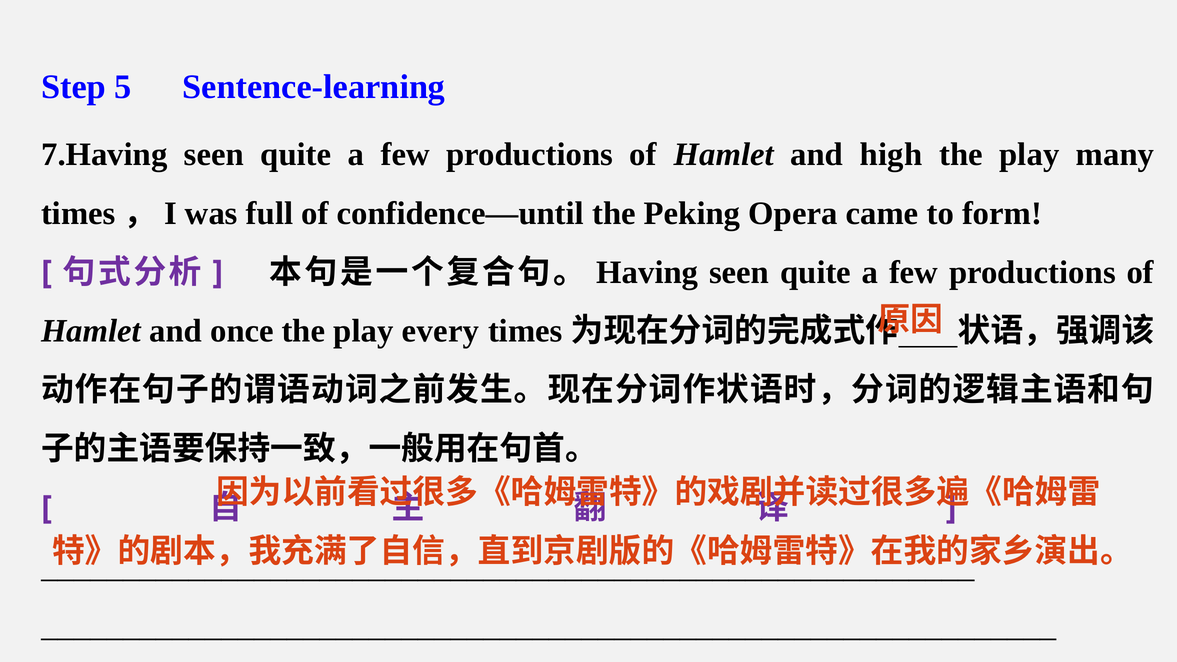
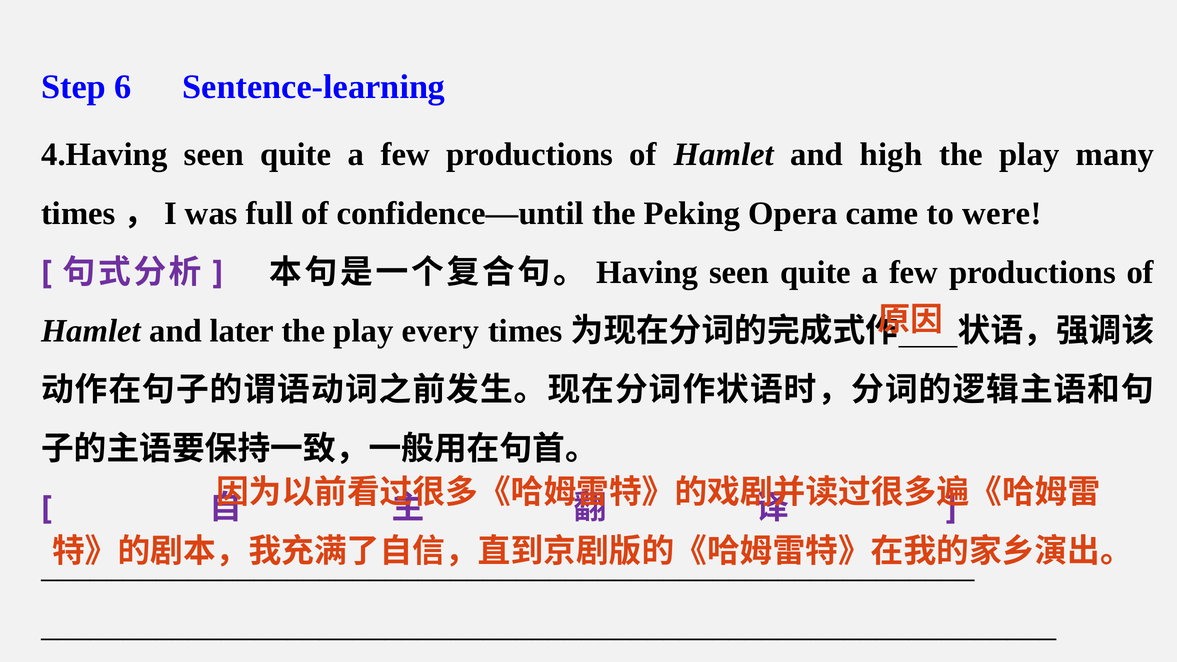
5: 5 -> 6
7.Having: 7.Having -> 4.Having
form: form -> were
once: once -> later
